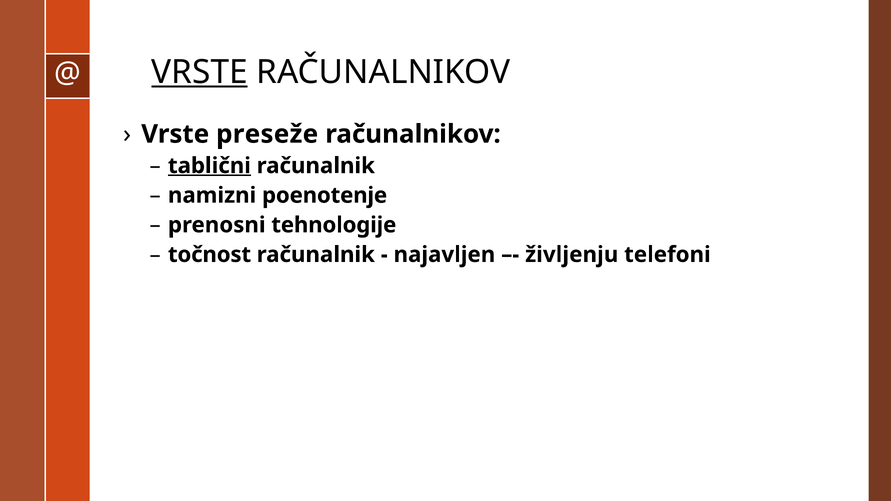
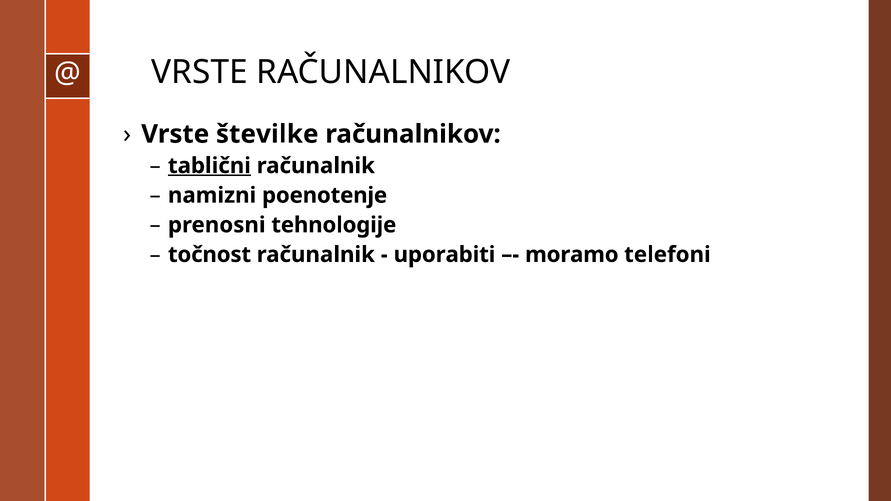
VRSTE at (200, 72) underline: present -> none
preseže: preseže -> številke
najavljen: najavljen -> uporabiti
življenju: življenju -> moramo
